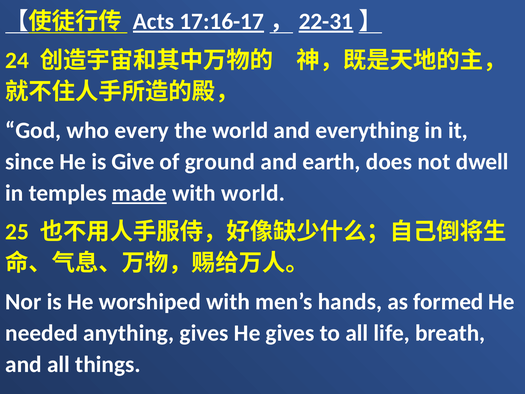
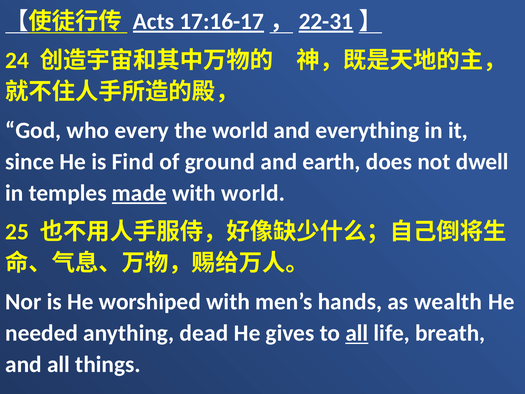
Give: Give -> Find
formed: formed -> wealth
anything gives: gives -> dead
all at (357, 333) underline: none -> present
